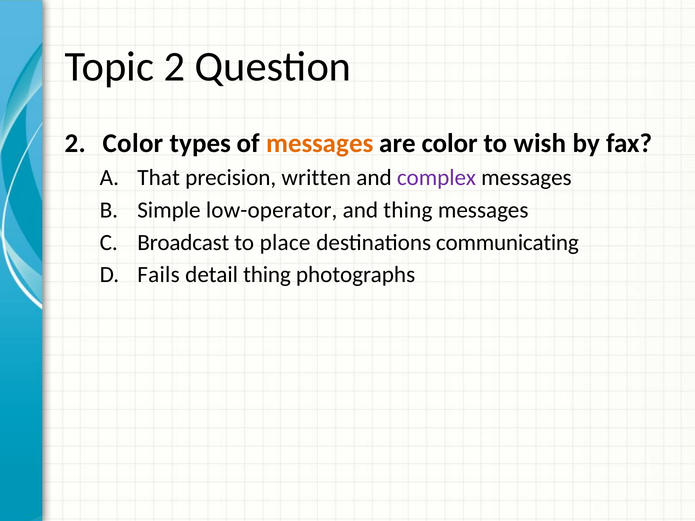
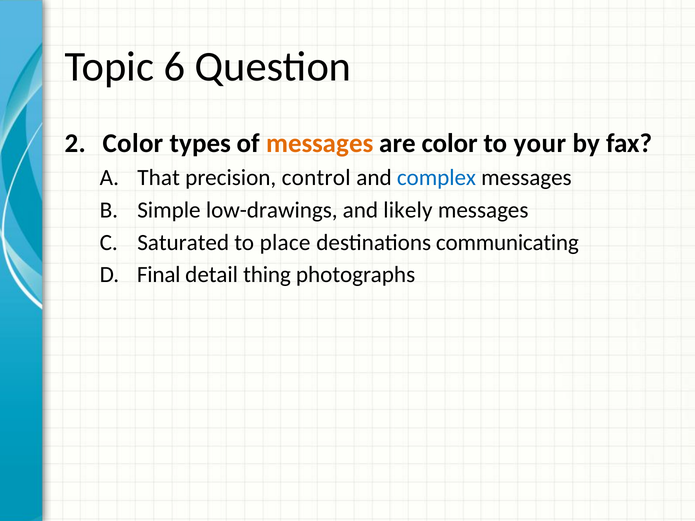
Topic 2: 2 -> 6
wish: wish -> your
written: written -> control
complex colour: purple -> blue
low-operator: low-operator -> low-drawings
and thing: thing -> likely
Broadcast: Broadcast -> Saturated
Fails: Fails -> Final
